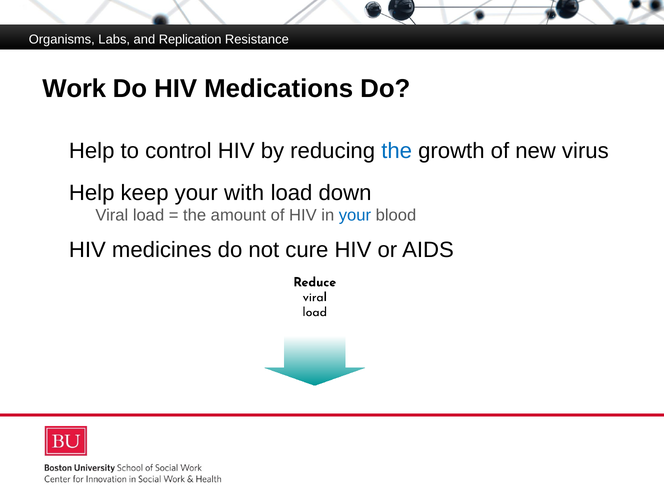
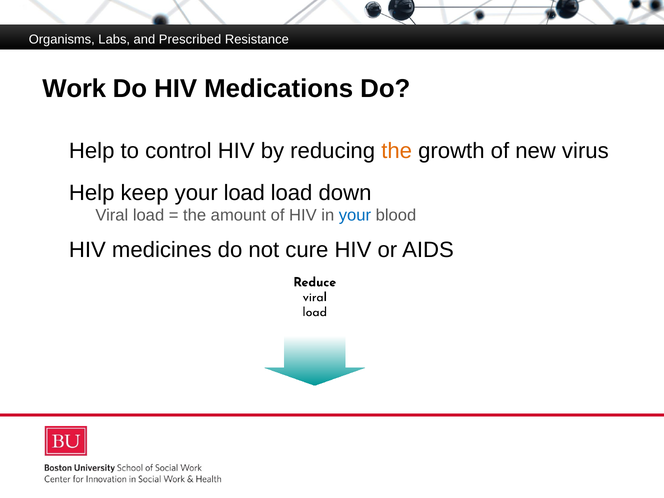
Replication: Replication -> Prescribed
the at (397, 151) colour: blue -> orange
your with: with -> load
